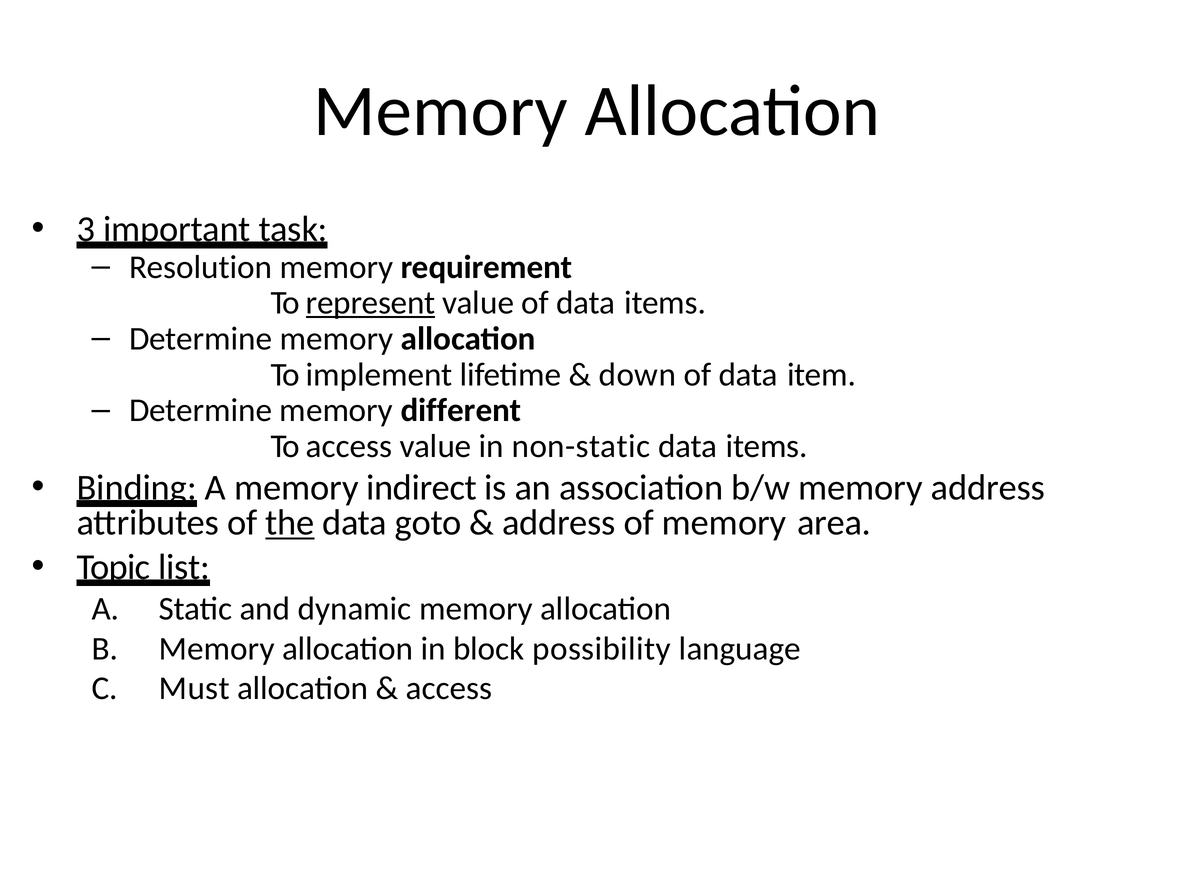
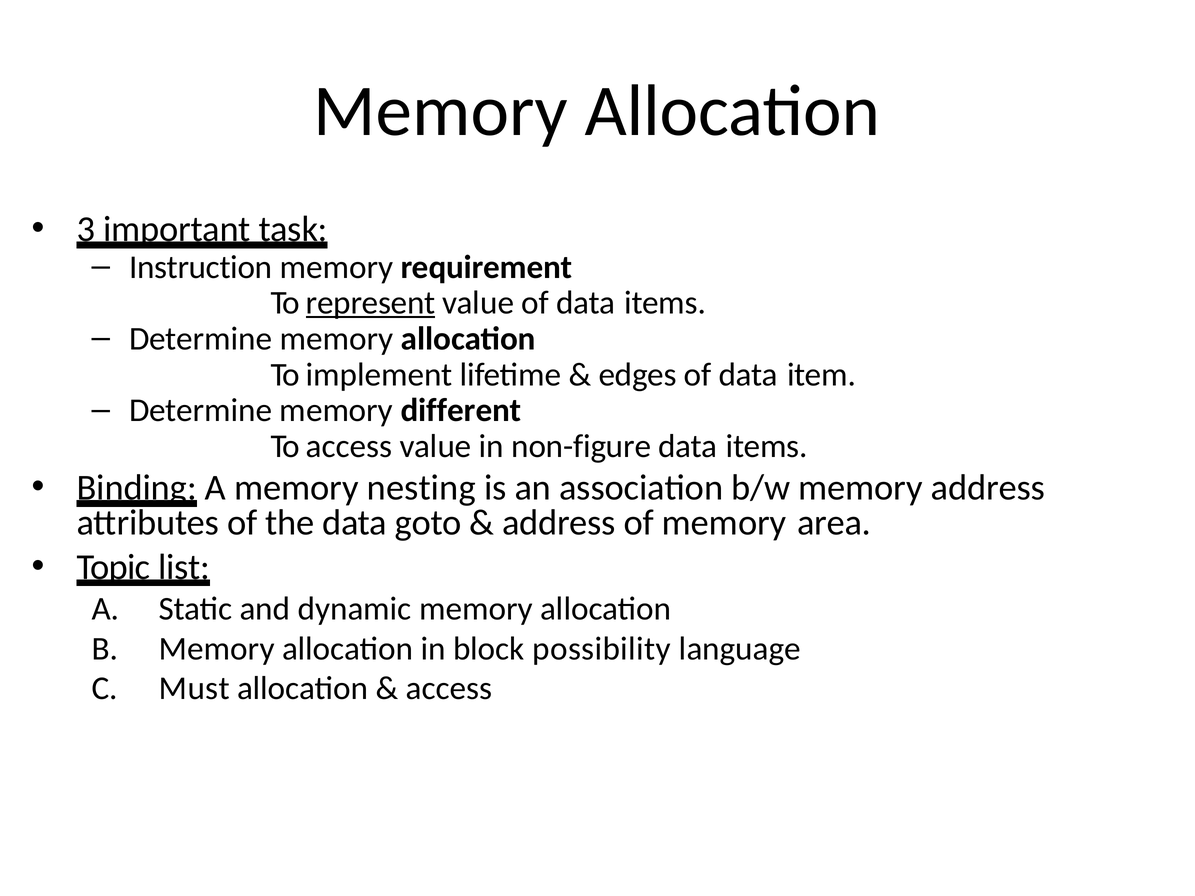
Resolution: Resolution -> Instruction
down: down -> edges
non-static: non-static -> non-figure
indirect: indirect -> nesting
the underline: present -> none
